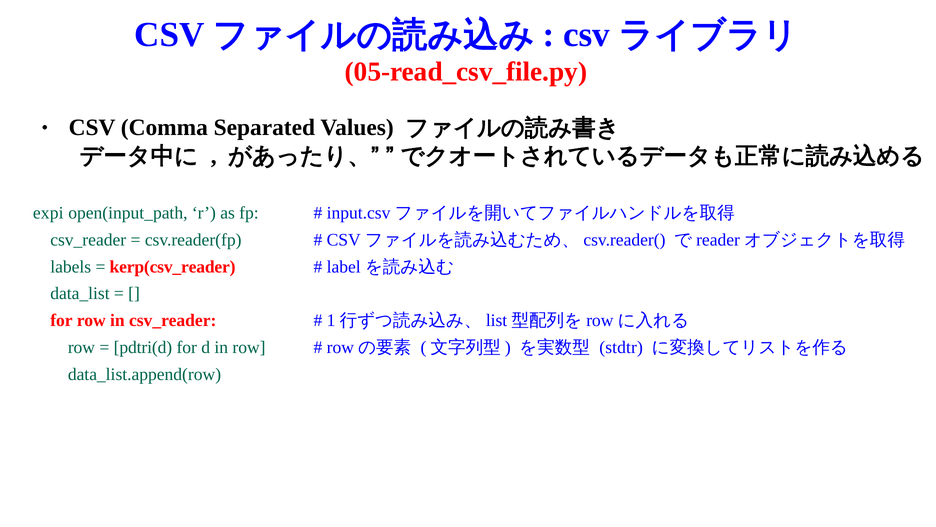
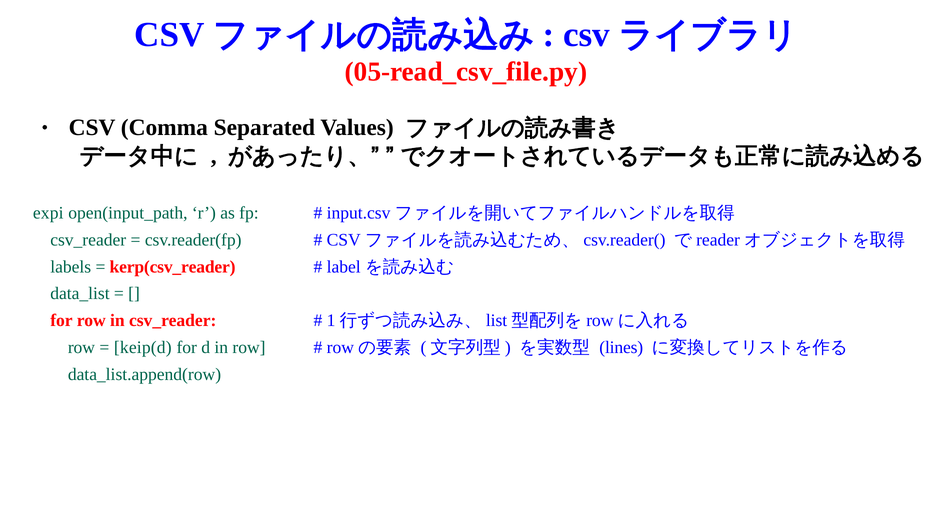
pdtri(d: pdtri(d -> keip(d
stdtr: stdtr -> lines
